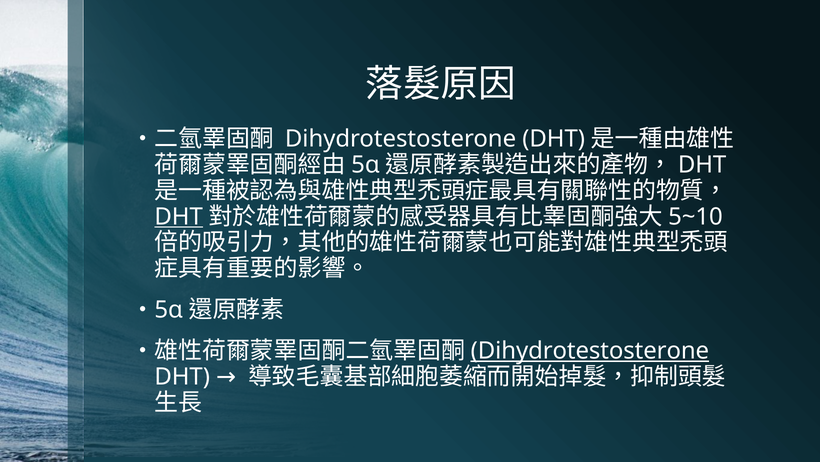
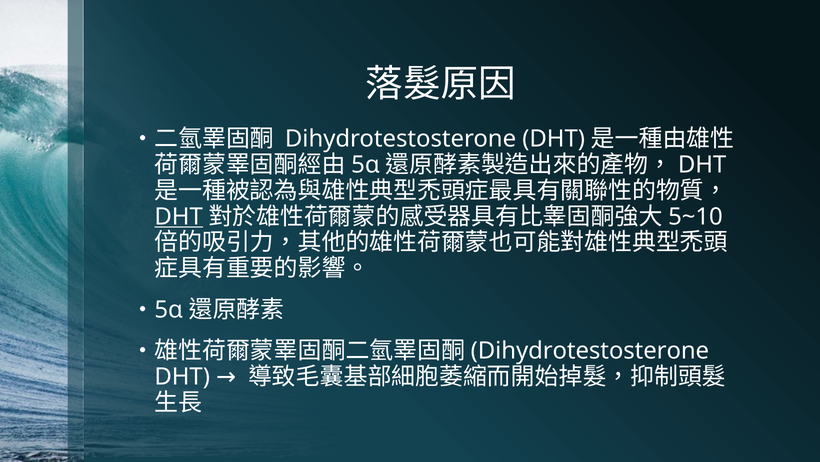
Dihydrotestosterone at (590, 351) underline: present -> none
